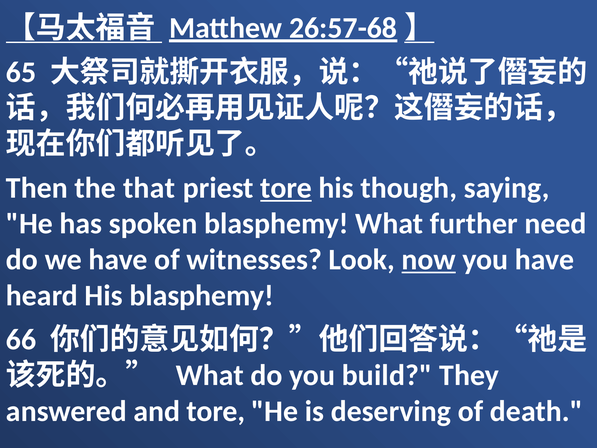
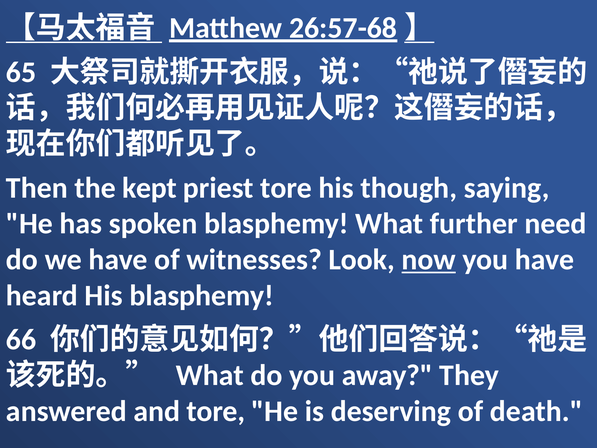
that: that -> kept
tore at (286, 188) underline: present -> none
build: build -> away
